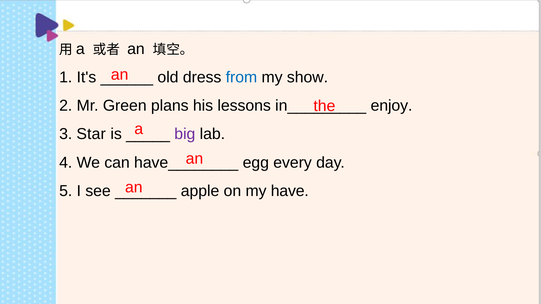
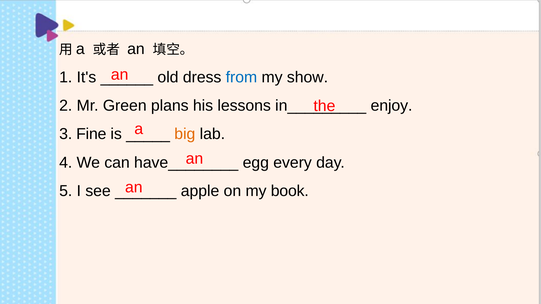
Star: Star -> Fine
big colour: purple -> orange
have: have -> book
